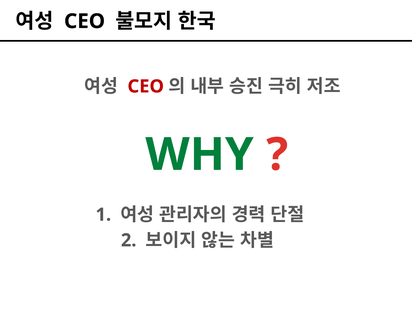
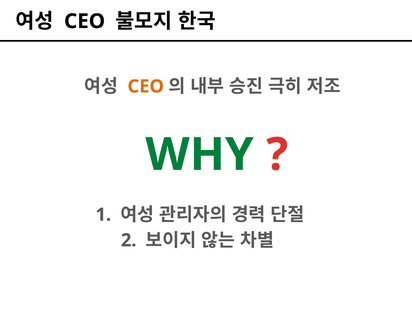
CEO at (146, 86) colour: red -> orange
